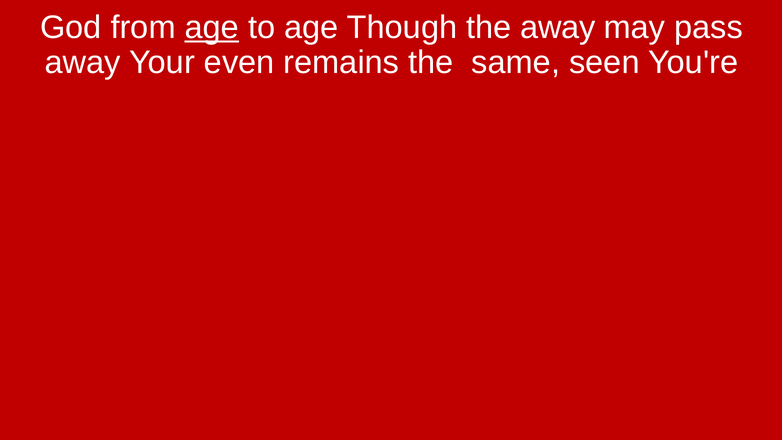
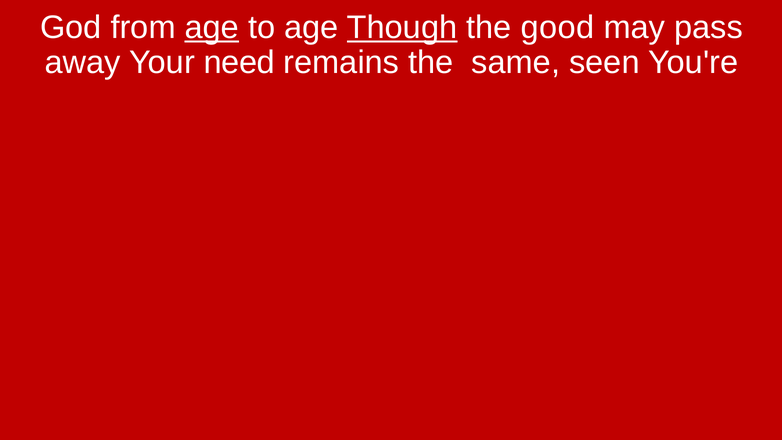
Though underline: none -> present
the away: away -> good
even: even -> need
